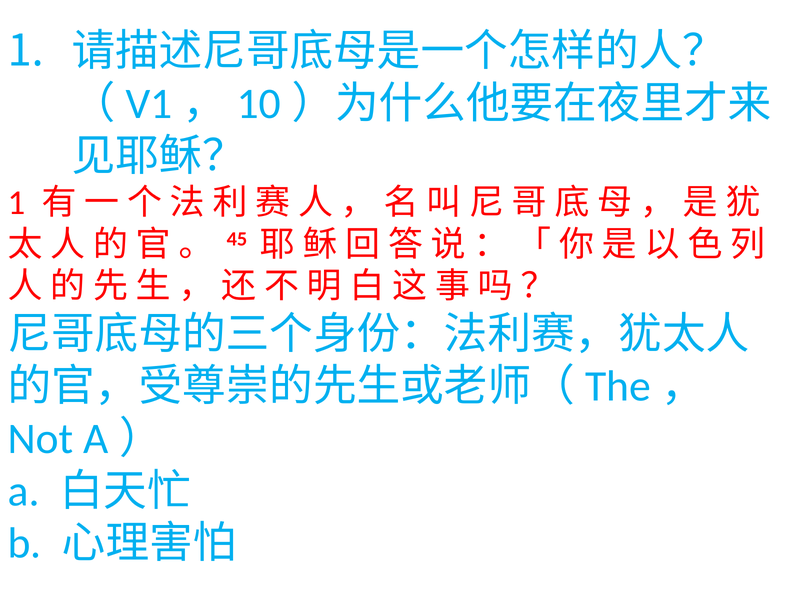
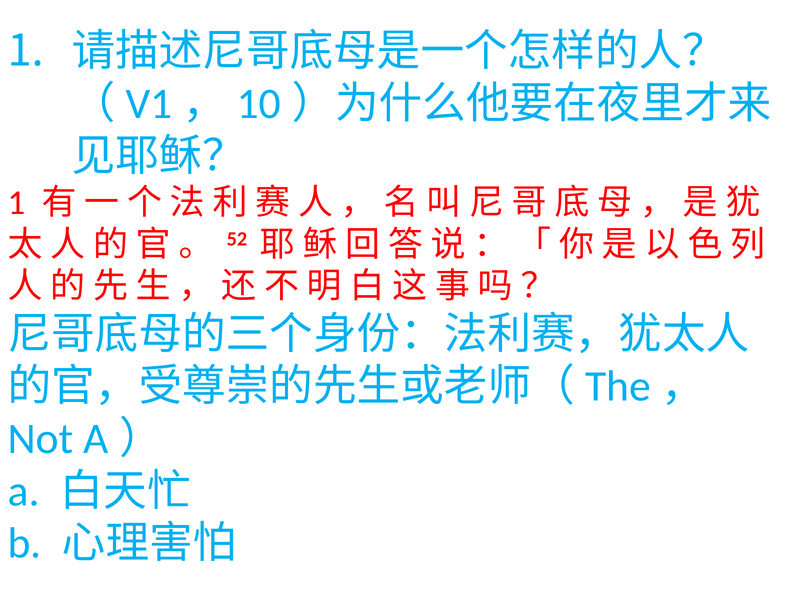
45: 45 -> 52
